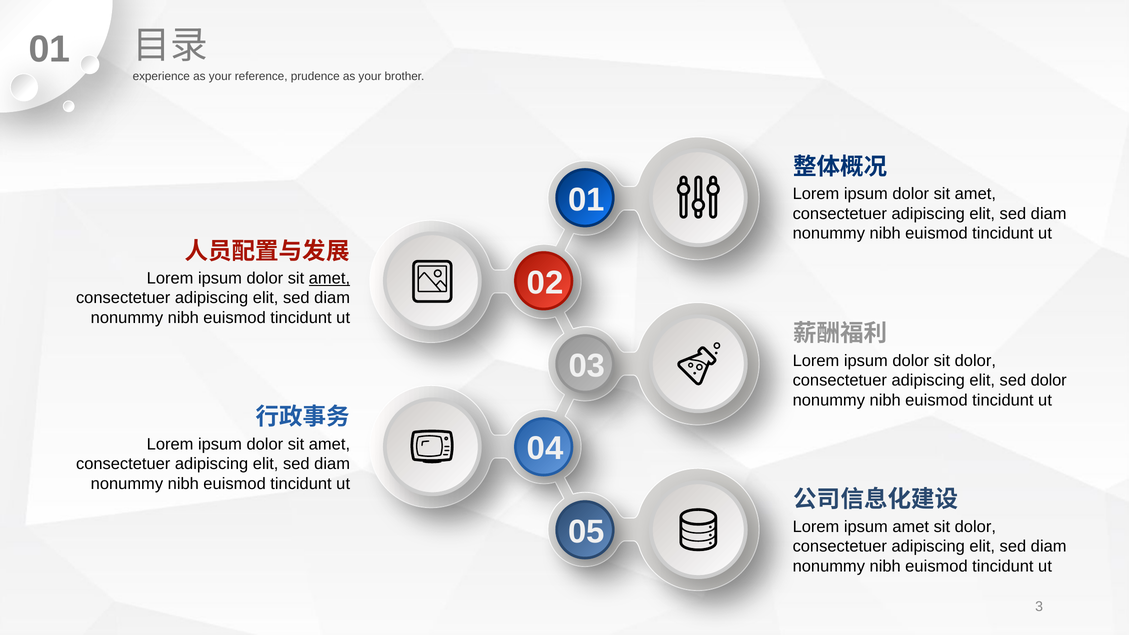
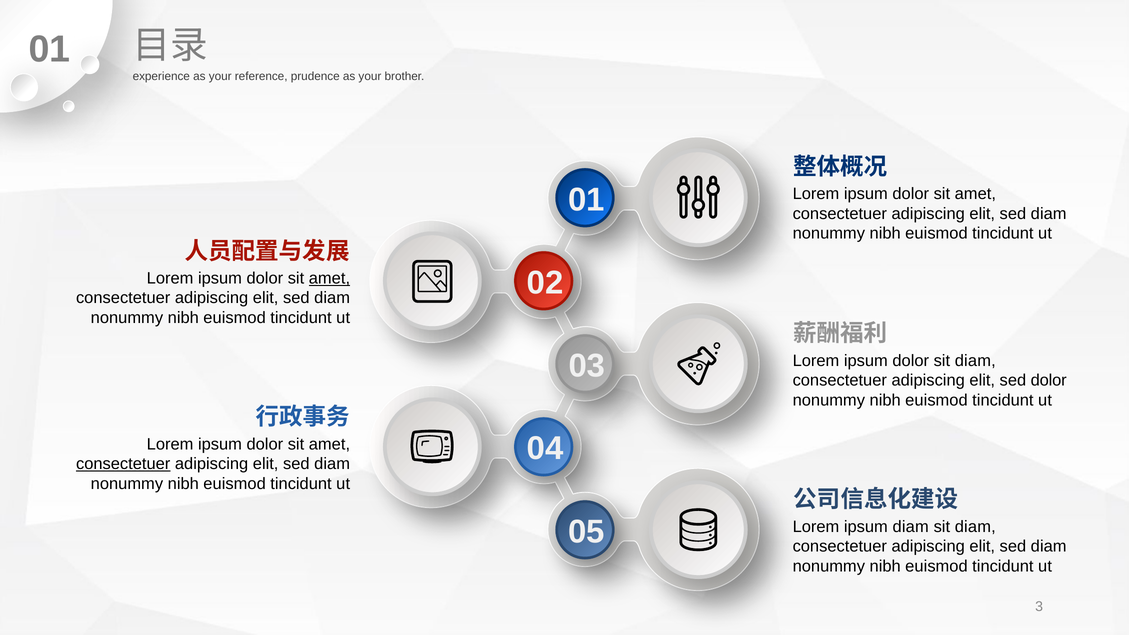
dolor sit dolor: dolor -> diam
consectetuer at (123, 464) underline: none -> present
ipsum amet: amet -> diam
dolor at (975, 527): dolor -> diam
